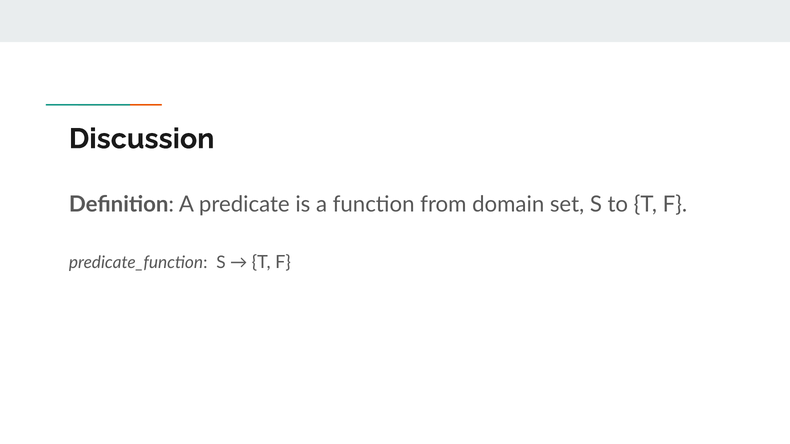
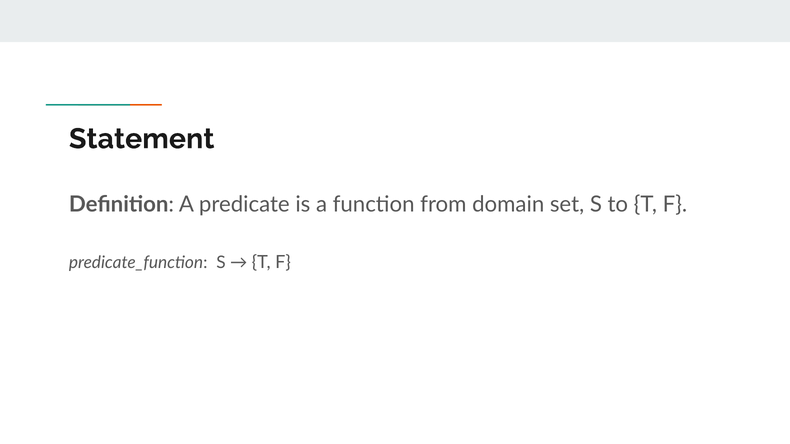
Discussion: Discussion -> Statement
